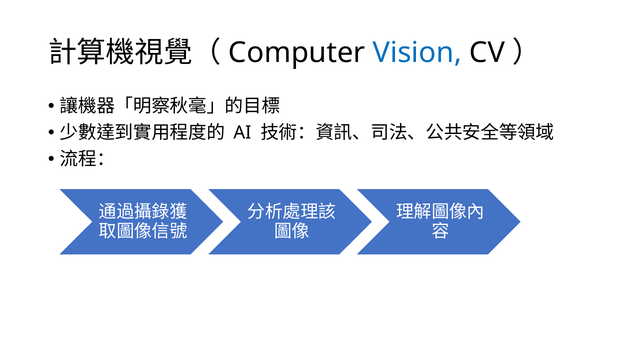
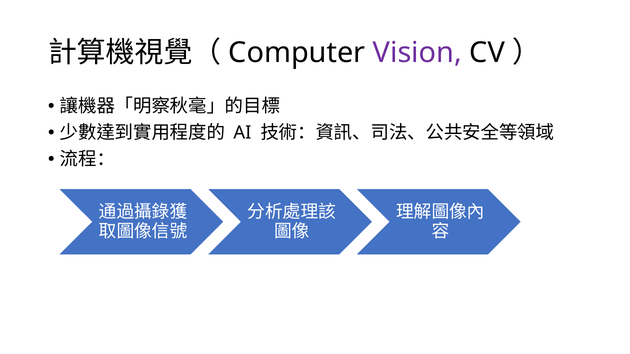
Vision colour: blue -> purple
